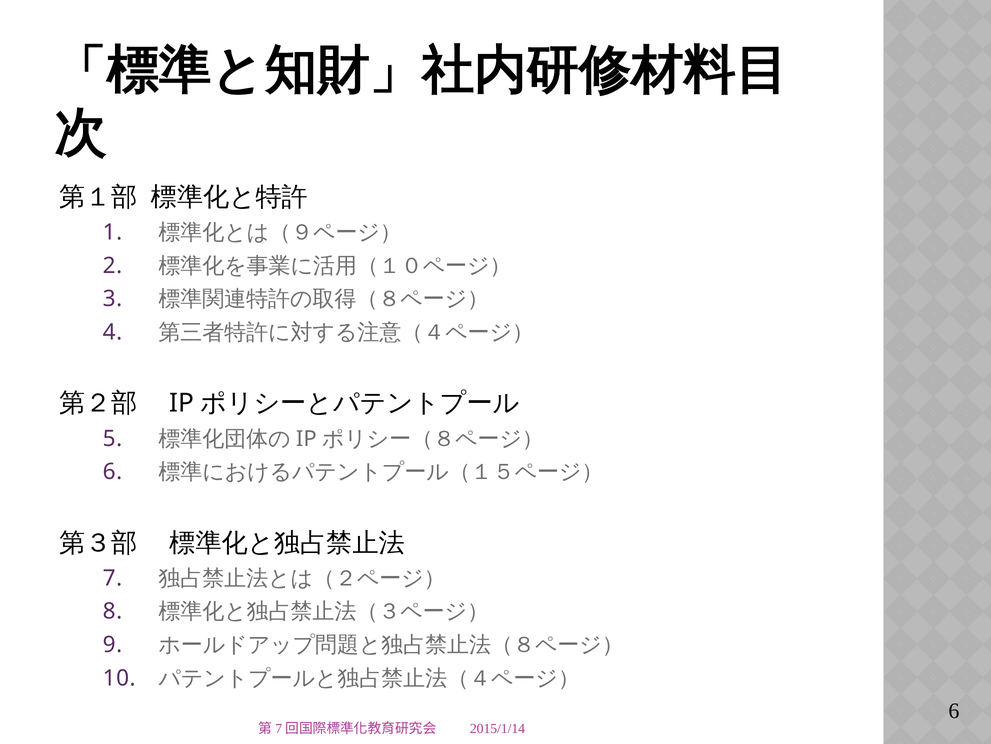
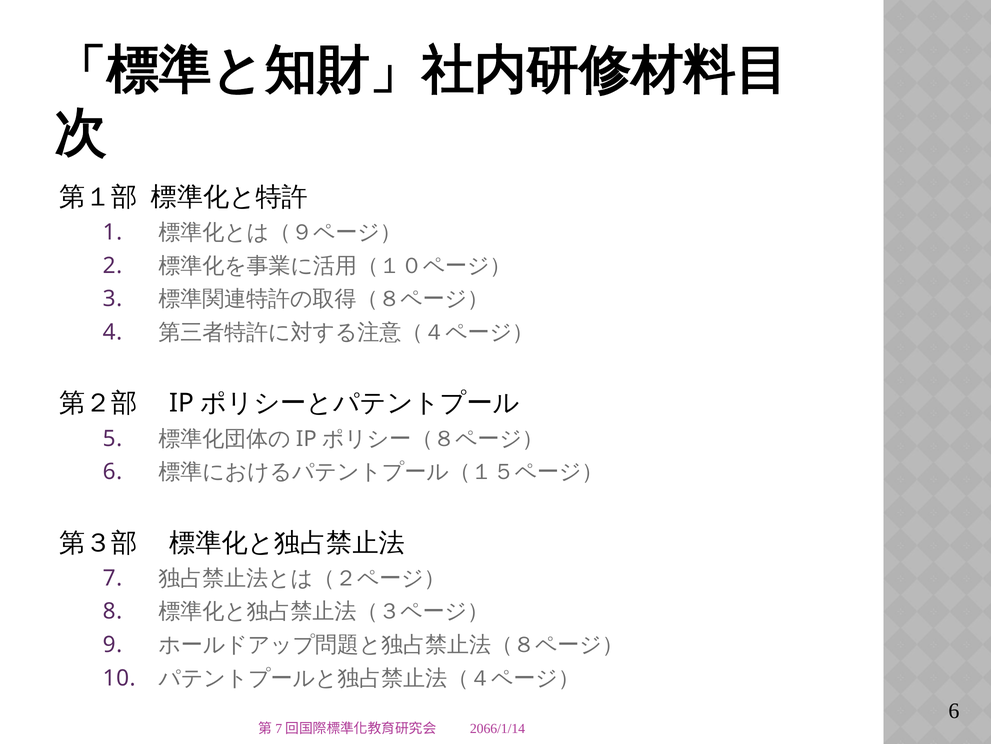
2015/1/14: 2015/1/14 -> 2066/1/14
